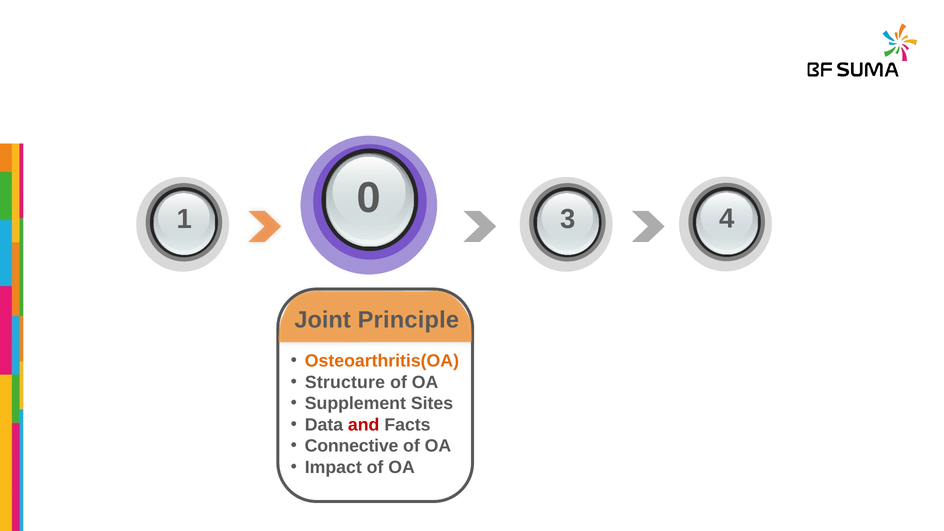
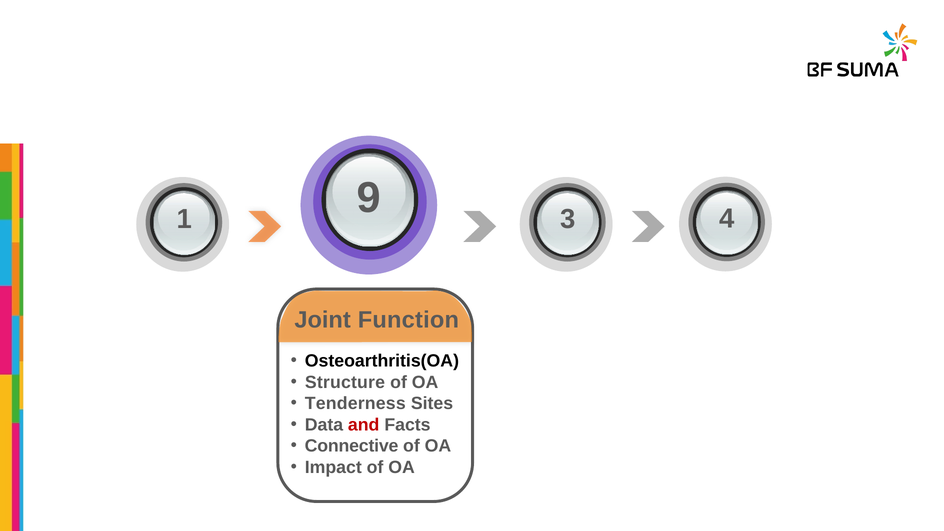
0: 0 -> 9
Principle: Principle -> Function
Osteoarthritis(OA colour: orange -> black
Supplement: Supplement -> Tenderness
